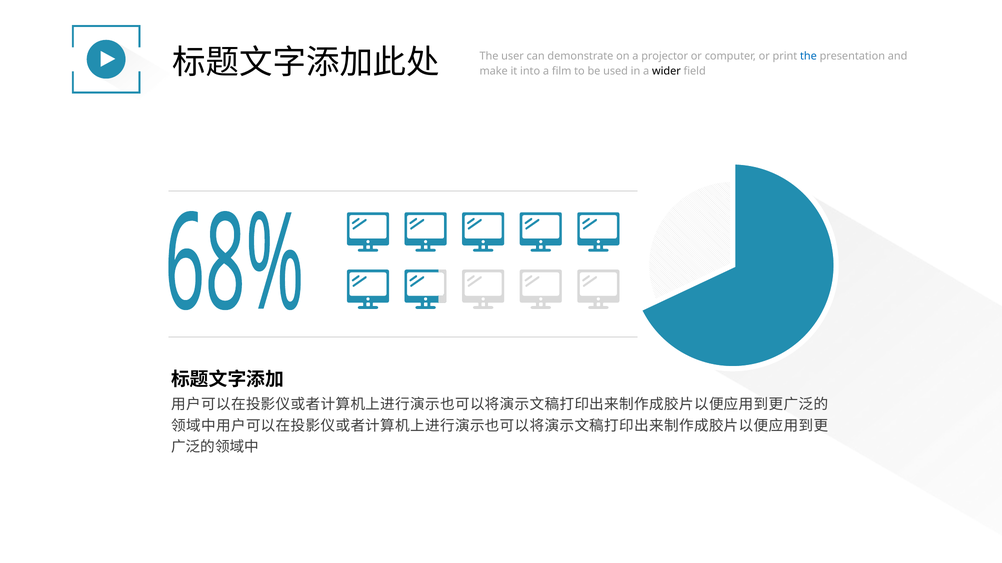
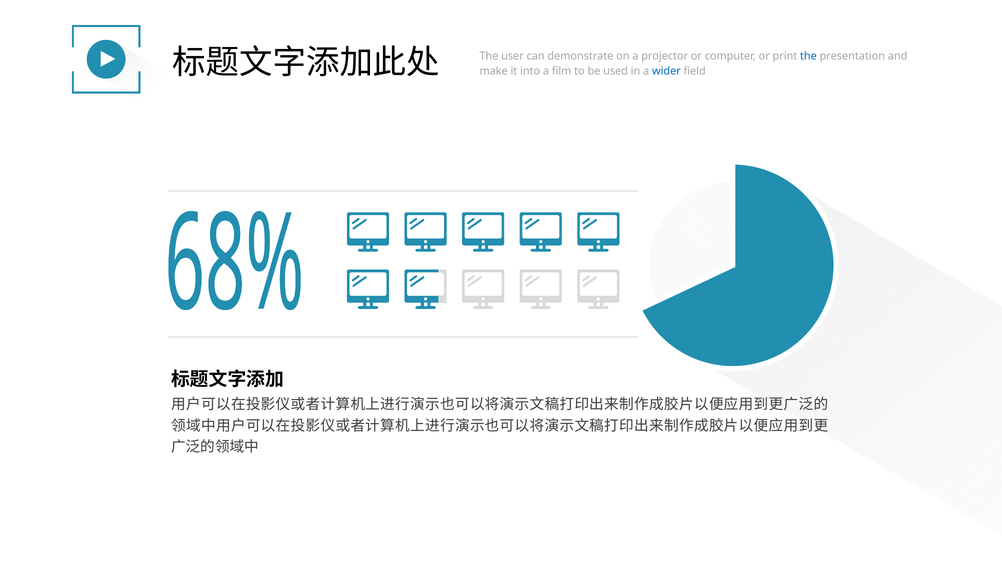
wider colour: black -> blue
